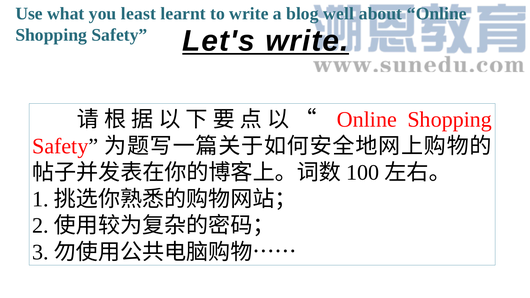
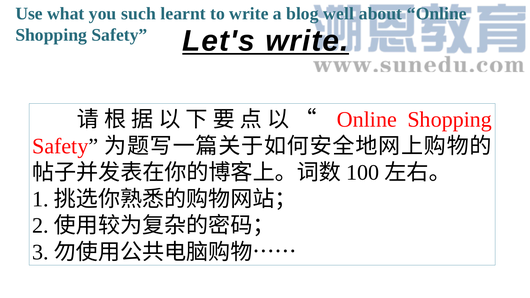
least: least -> such
